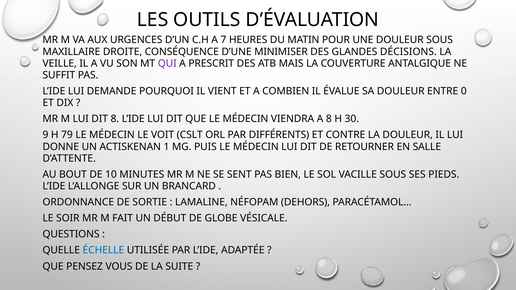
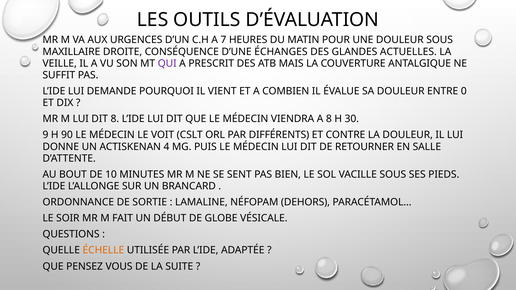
MINIMISER: MINIMISER -> ÉCHANGES
DÉCISIONS: DÉCISIONS -> ACTUELLES
79: 79 -> 90
1: 1 -> 4
ÉCHELLE colour: blue -> orange
